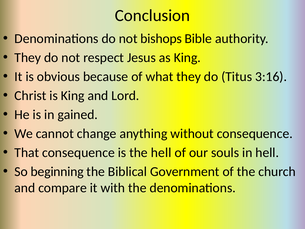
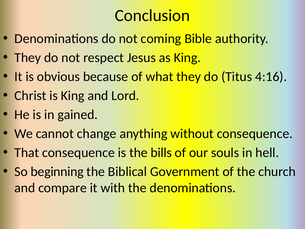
bishops: bishops -> coming
3:16: 3:16 -> 4:16
the hell: hell -> bills
